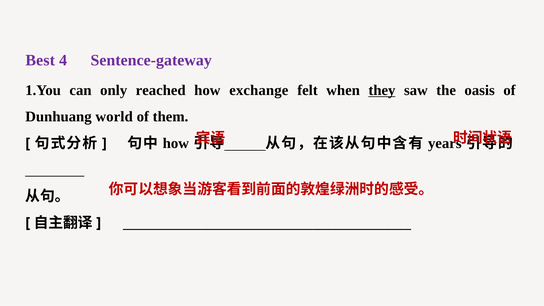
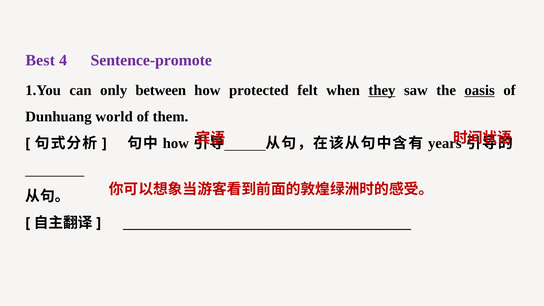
Sentence-gateway: Sentence-gateway -> Sentence-promote
reached: reached -> between
exchange: exchange -> protected
oasis underline: none -> present
